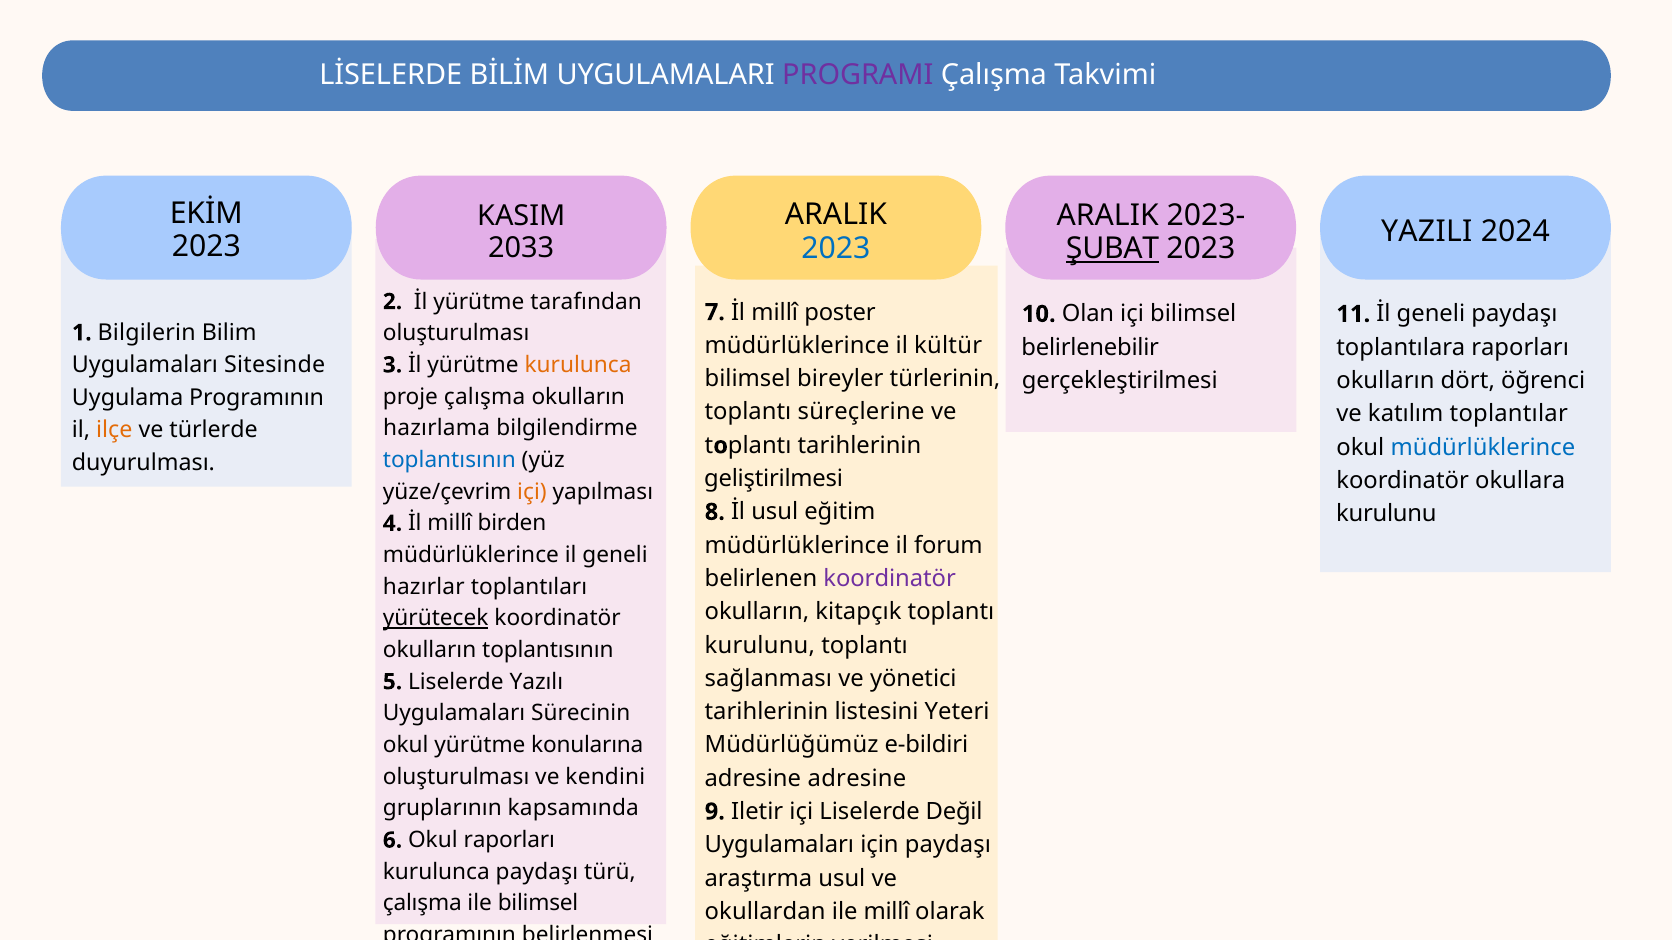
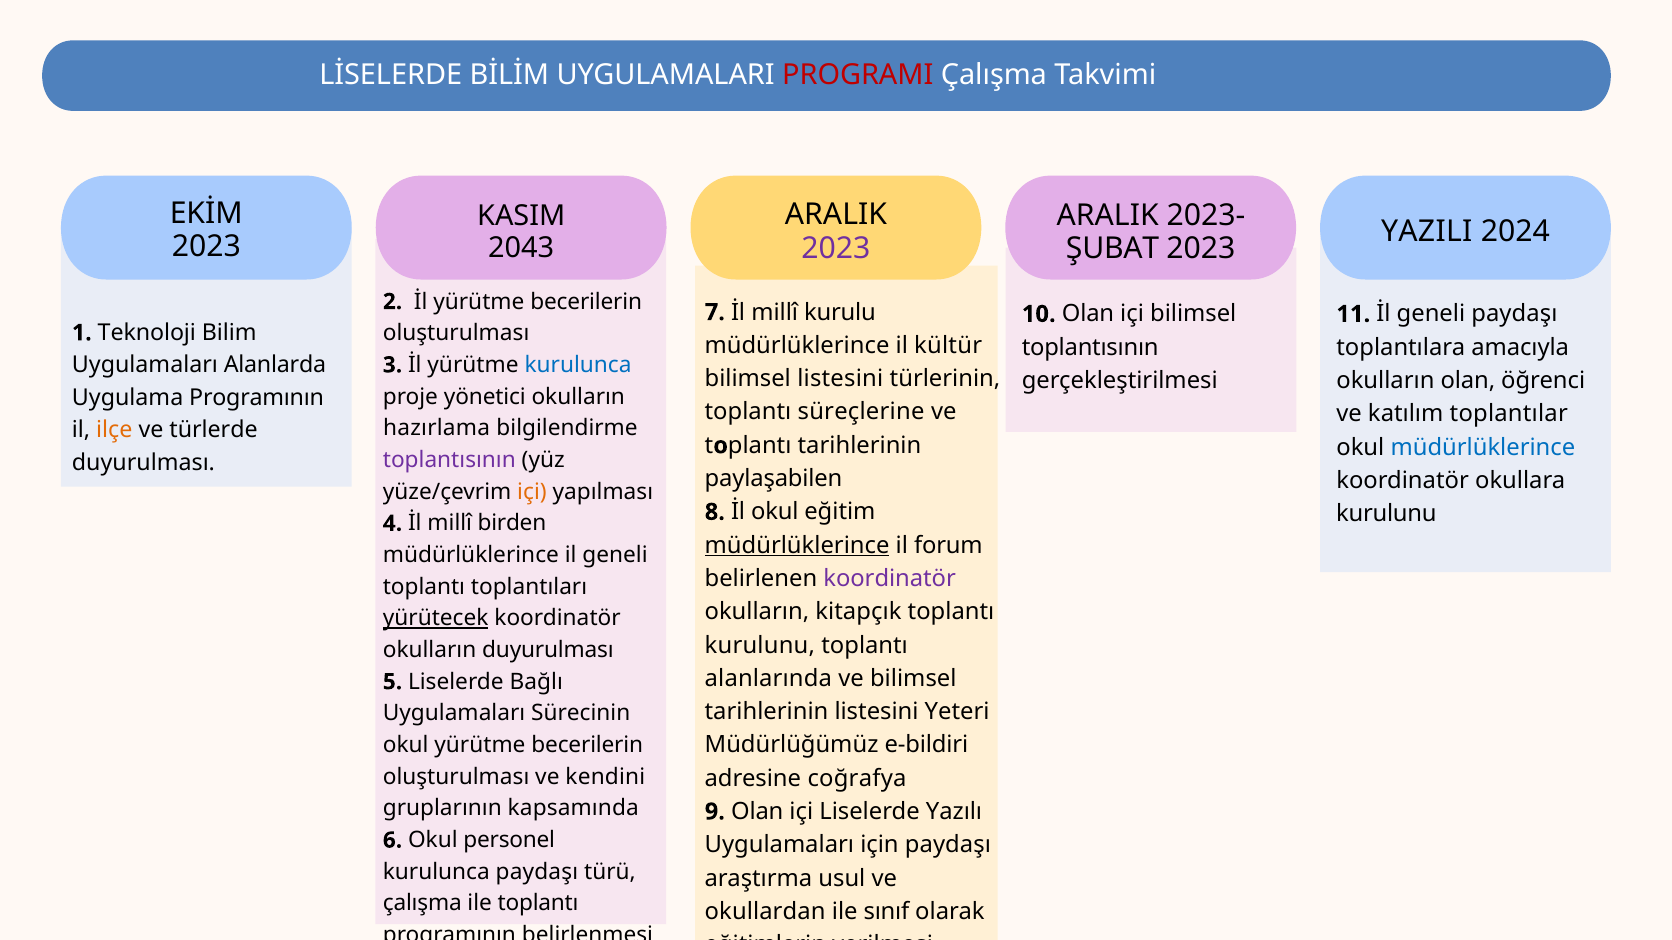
PROGRAMI colour: purple -> red
2033: 2033 -> 2043
2023 at (836, 248) colour: blue -> purple
ŞUBAT underline: present -> none
İl yürütme tarafından: tarafından -> becerilerin
poster: poster -> kurulu
Bilgilerin: Bilgilerin -> Teknoloji
belirlenebilir at (1090, 348): belirlenebilir -> toplantısının
toplantılara raporları: raporları -> amacıyla
Sitesinde: Sitesinde -> Alanlarda
kurulunca at (578, 365) colour: orange -> blue
bilimsel bireyler: bireyler -> listesini
okulların dört: dört -> olan
proje çalışma: çalışma -> yönetici
toplantısının at (449, 460) colour: blue -> purple
geliştirilmesi: geliştirilmesi -> paylaşabilen
İl usul: usul -> okul
müdürlüklerince at (797, 546) underline: none -> present
hazırlar at (424, 587): hazırlar -> toplantı
okulların toplantısının: toplantısının -> duyurulması
sağlanması: sağlanması -> alanlarında
ve yönetici: yönetici -> bilimsel
Yazılı: Yazılı -> Bağlı
okul yürütme konularına: konularına -> becerilerin
adresine adresine: adresine -> coğrafya
9 Iletir: Iletir -> Olan
Değil: Değil -> Yazılı
Okul raporları: raporları -> personel
ile bilimsel: bilimsel -> toplantı
ile millî: millî -> sınıf
